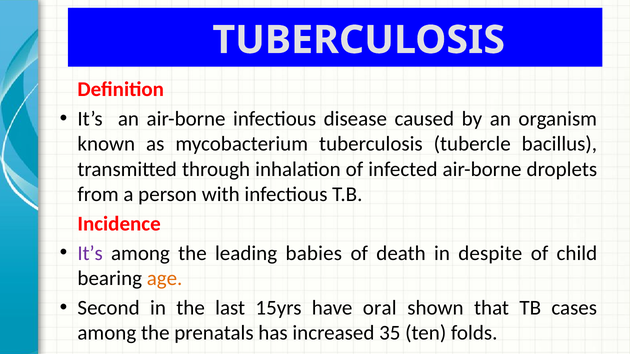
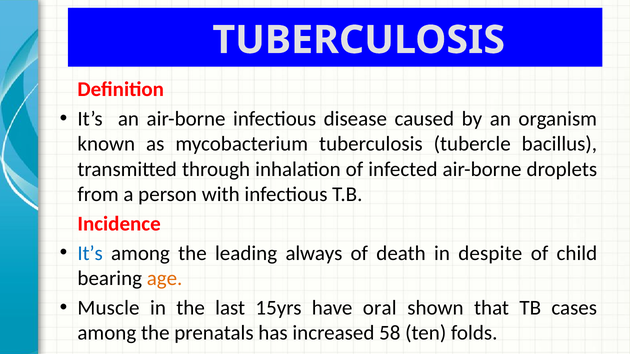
It’s at (90, 253) colour: purple -> blue
babies: babies -> always
Second: Second -> Muscle
35: 35 -> 58
